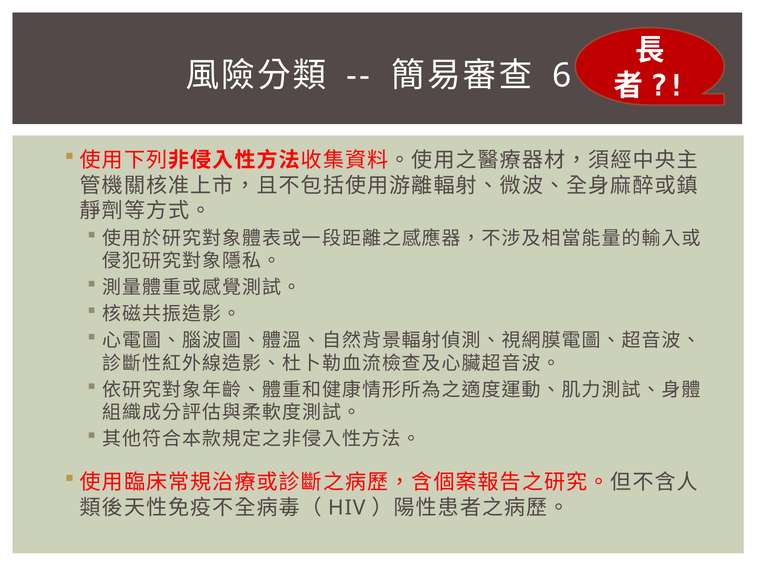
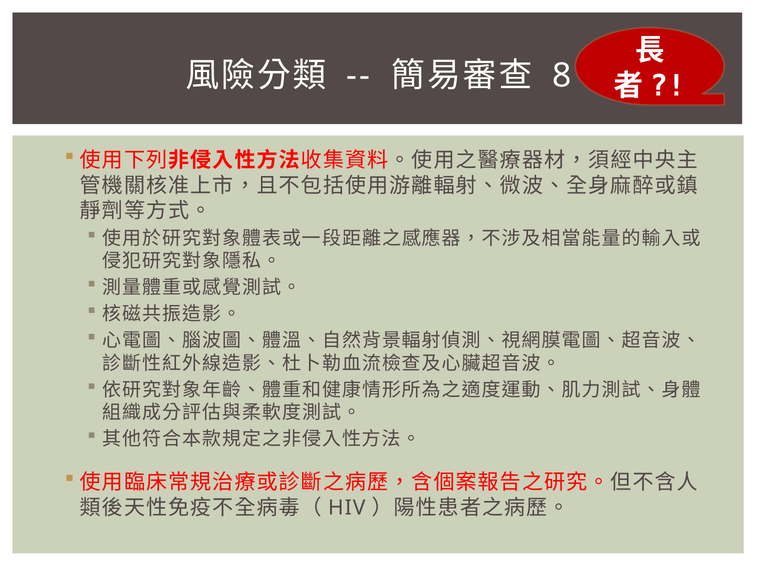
6: 6 -> 8
